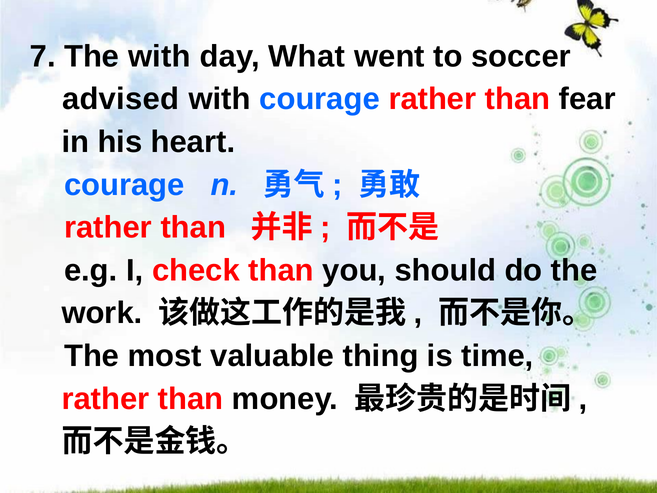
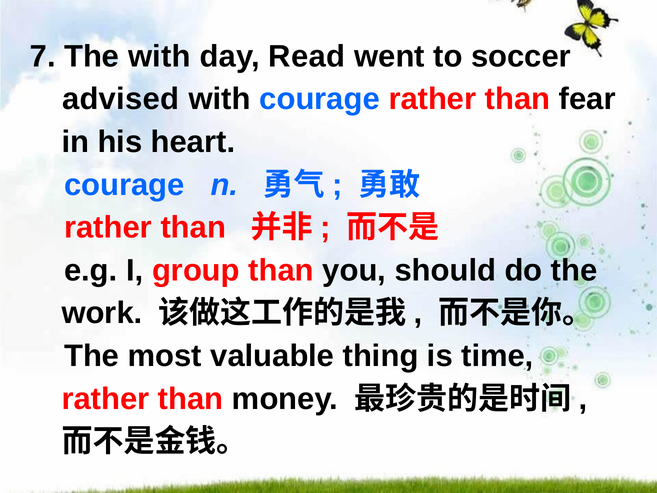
What: What -> Read
check: check -> group
